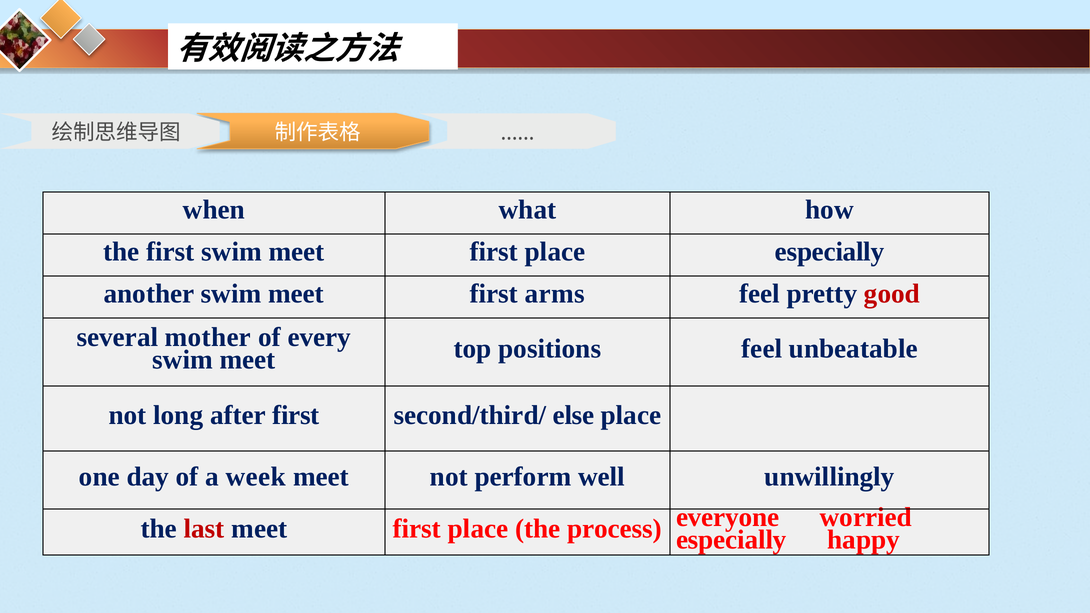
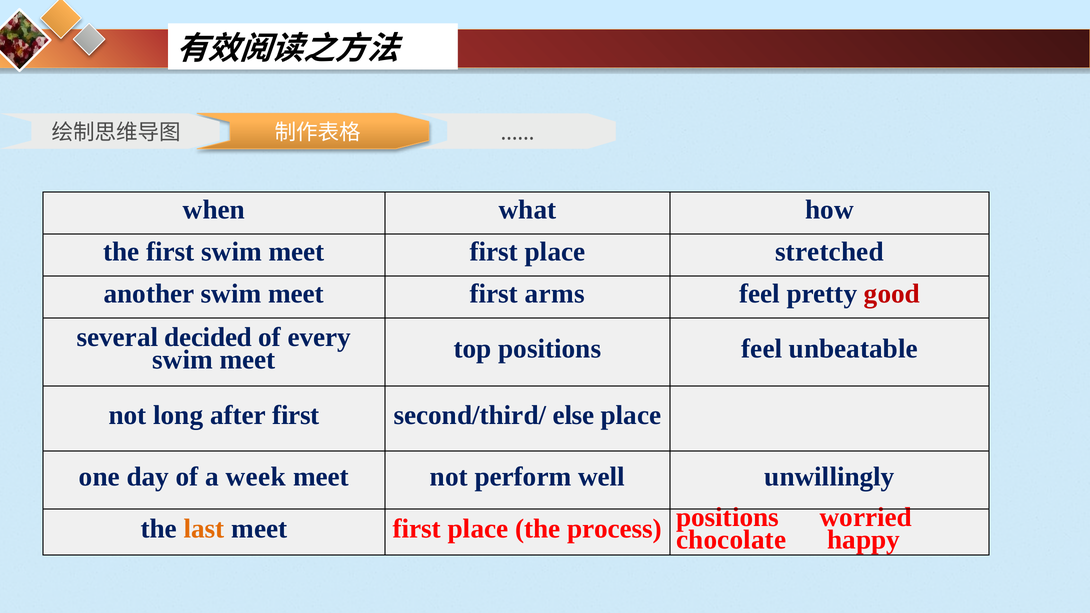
place especially: especially -> stretched
mother: mother -> decided
last colour: red -> orange
process everyone: everyone -> positions
especially at (731, 540): especially -> chocolate
